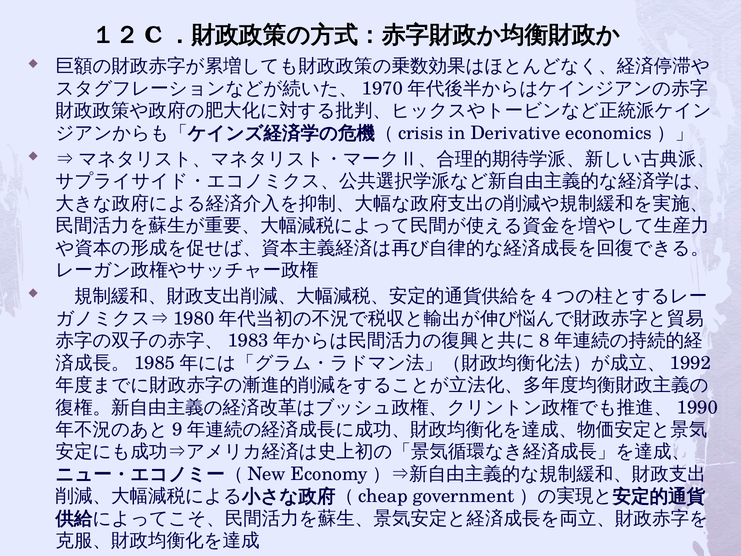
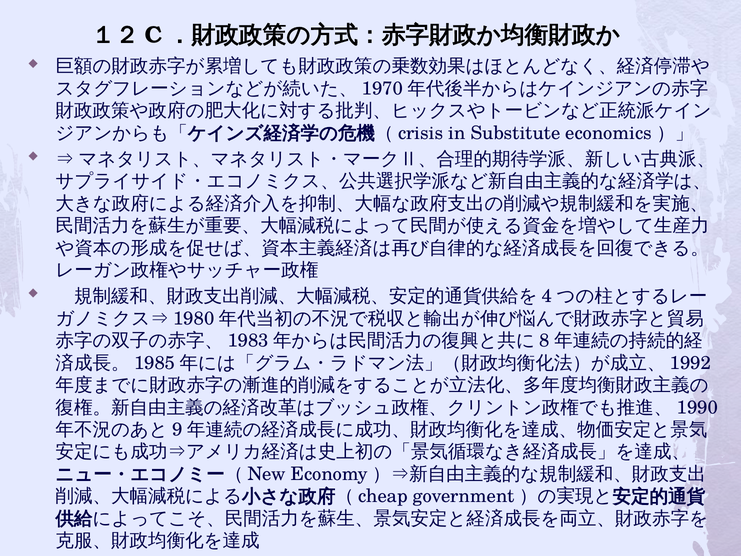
Derivative: Derivative -> Substitute
